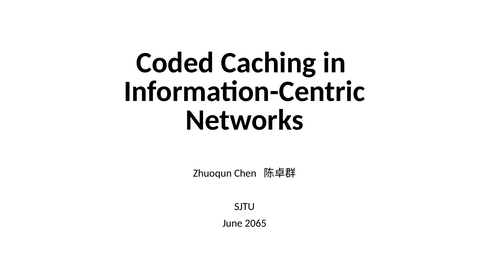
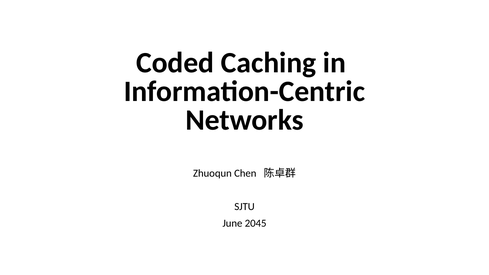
2065: 2065 -> 2045
